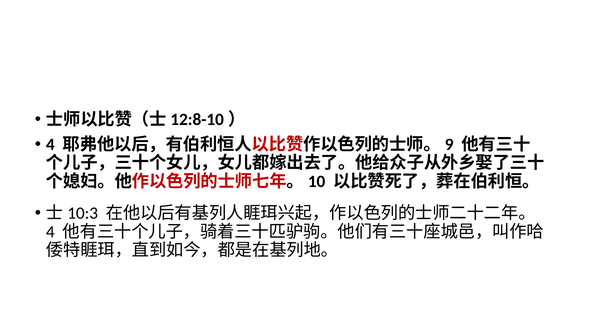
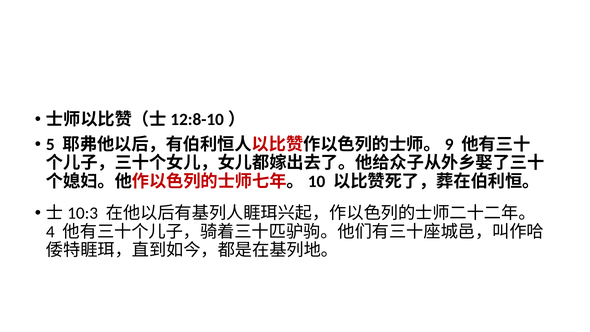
4 at (50, 144): 4 -> 5
